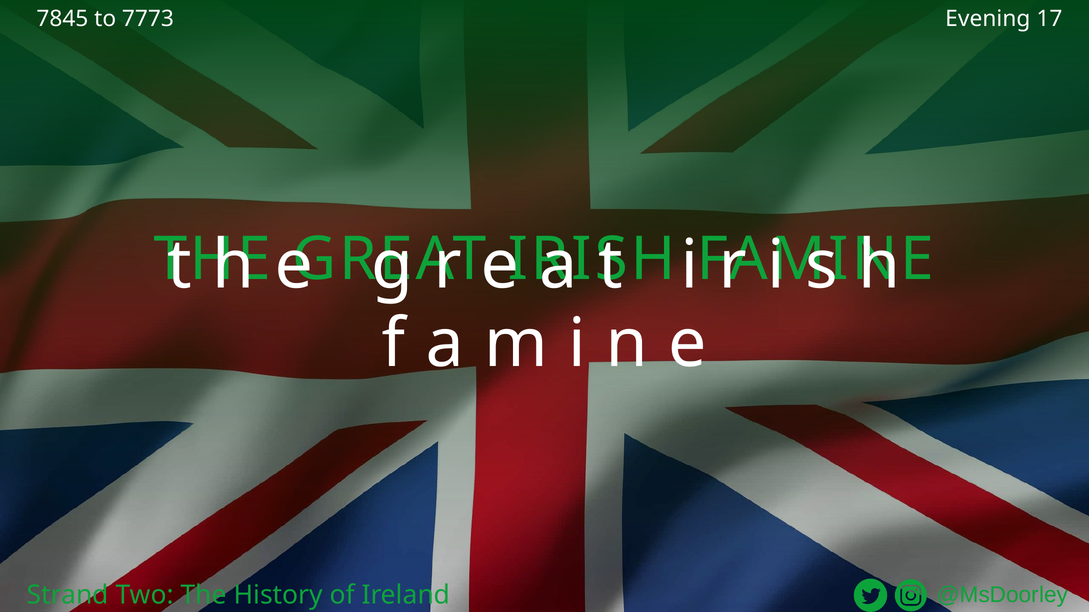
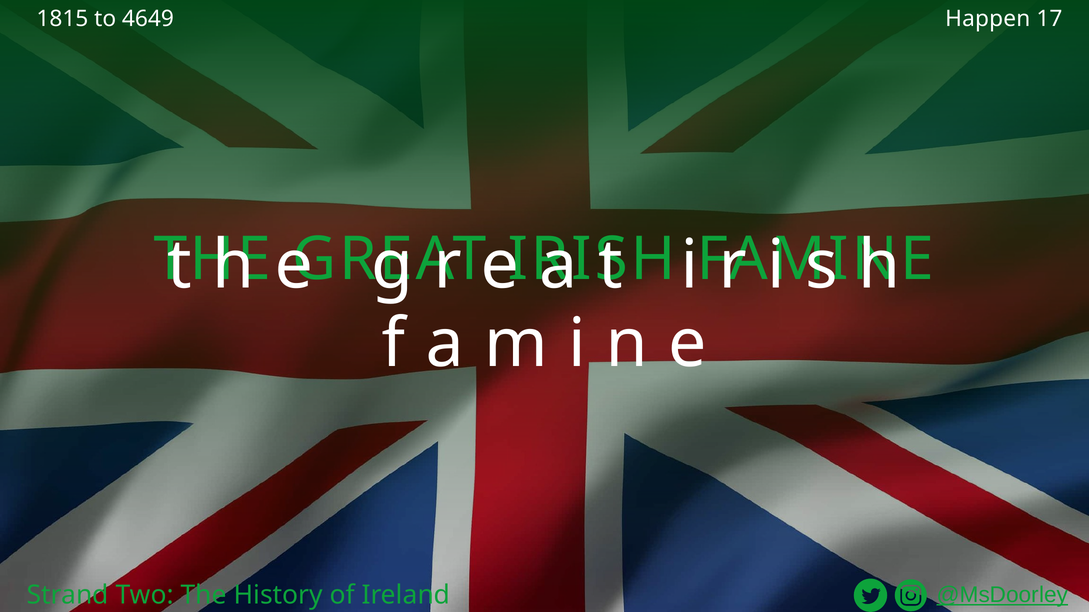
7845: 7845 -> 1815
7773: 7773 -> 4649
Evening: Evening -> Happen
@MsDoorley underline: none -> present
